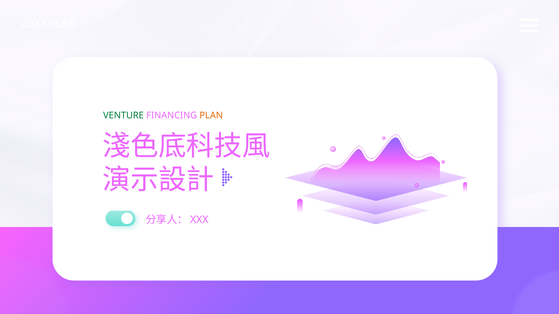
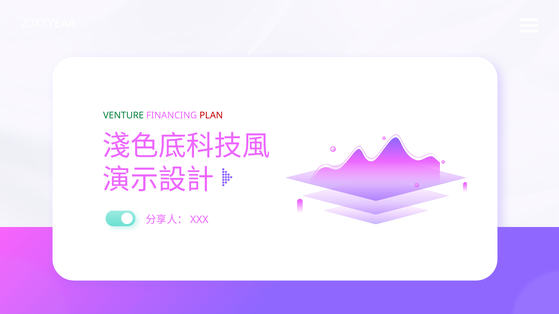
PLAN at (211, 116) colour: orange -> red
